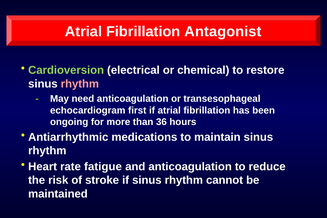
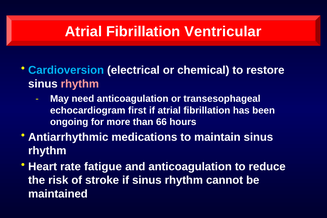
Antagonist: Antagonist -> Ventricular
Cardioversion colour: light green -> light blue
36: 36 -> 66
